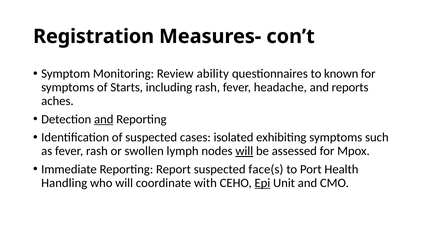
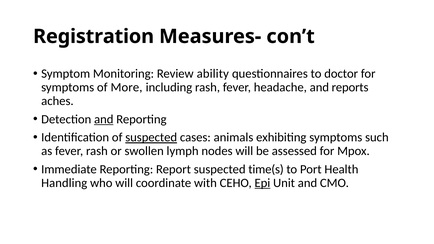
known: known -> doctor
Starts: Starts -> More
suspected at (151, 137) underline: none -> present
isolated: isolated -> animals
will at (244, 151) underline: present -> none
face(s: face(s -> time(s
